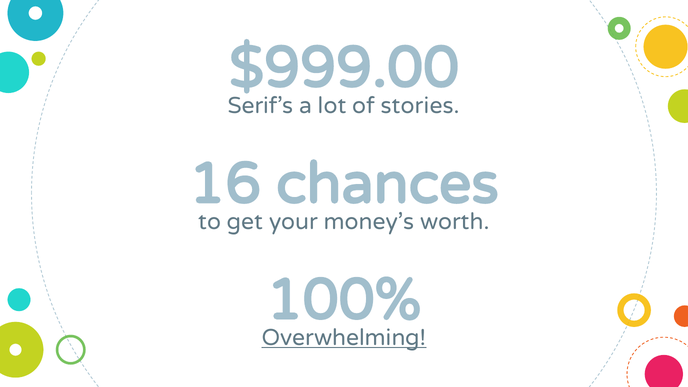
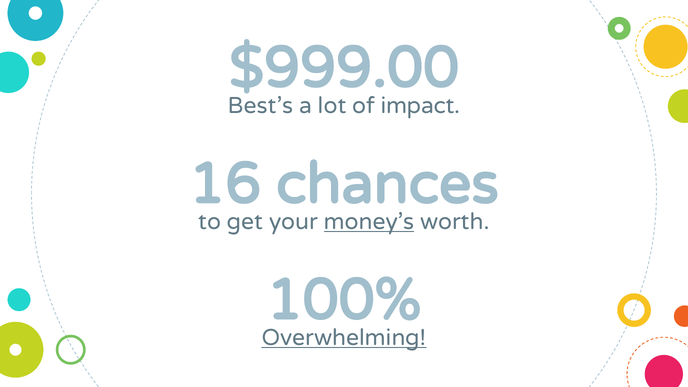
Serif’s: Serif’s -> Best’s
stories: stories -> impact
money’s underline: none -> present
